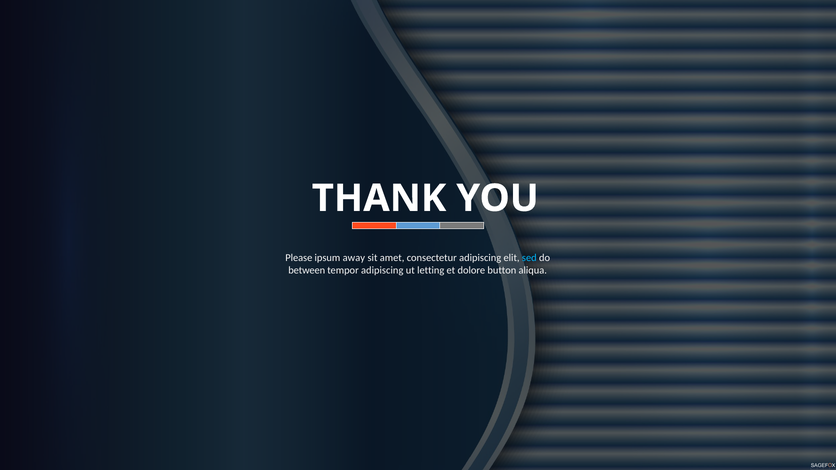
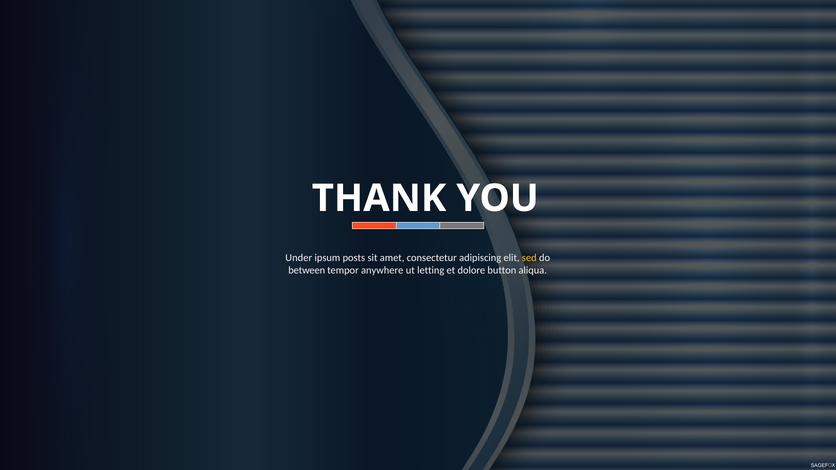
Please: Please -> Under
away: away -> posts
sed colour: light blue -> yellow
tempor adipiscing: adipiscing -> anywhere
